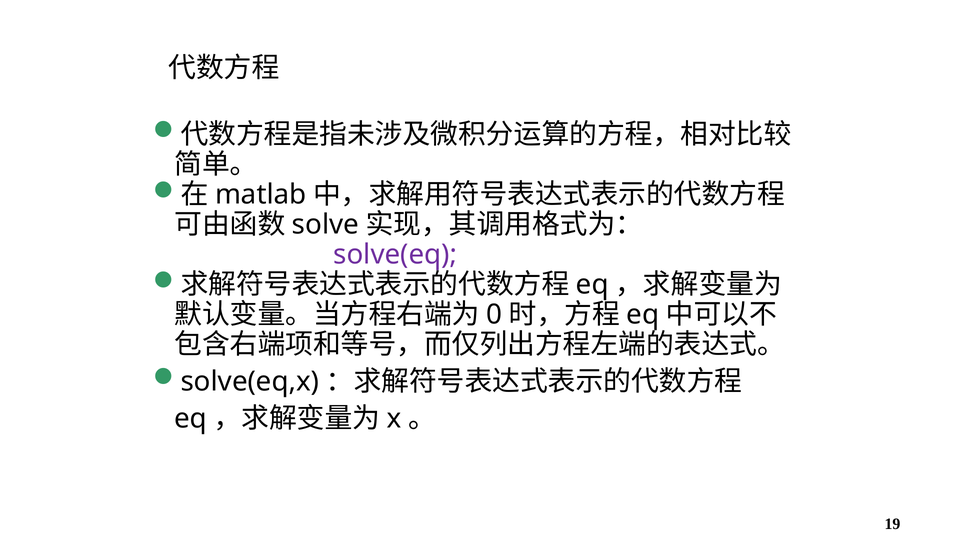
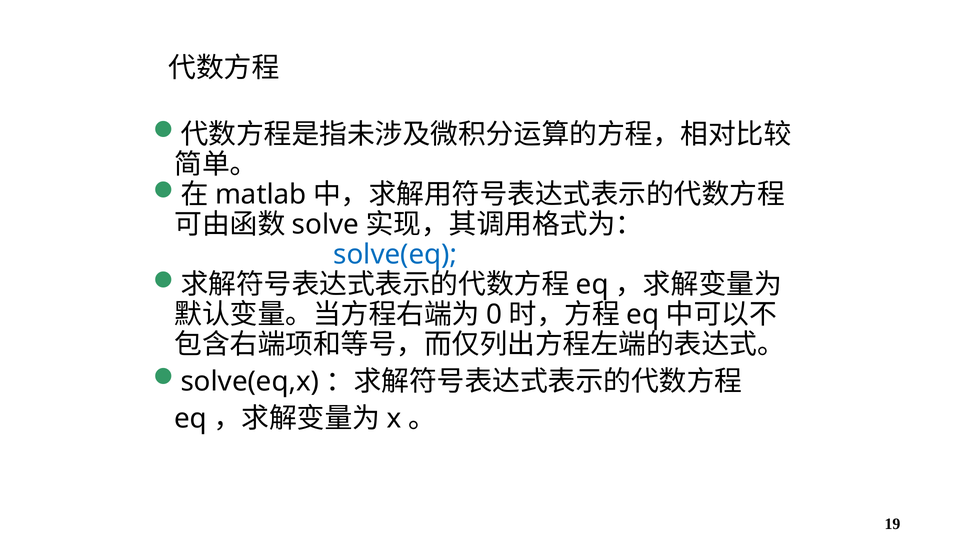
solve(eq colour: purple -> blue
